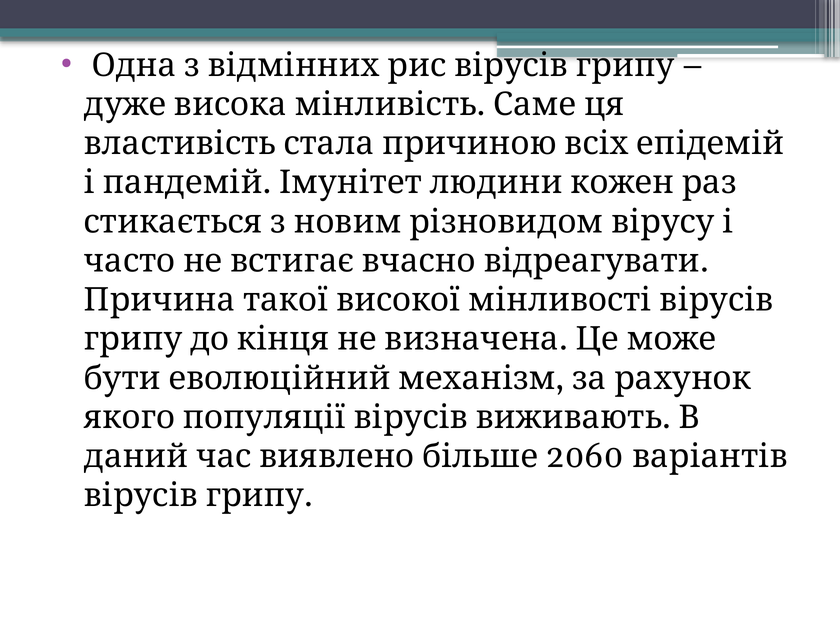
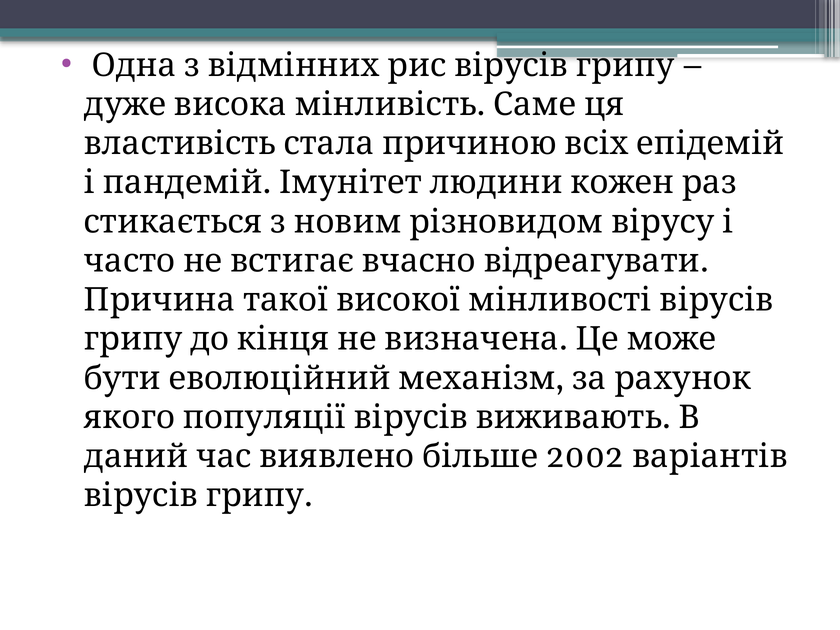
2060: 2060 -> 2002
